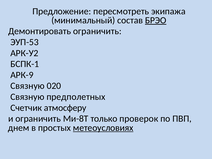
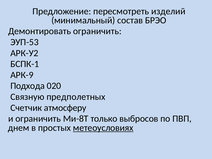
экипажа: экипажа -> изделий
БРЭО underline: present -> none
Связную at (27, 86): Связную -> Подхода
проверок: проверок -> выбросов
